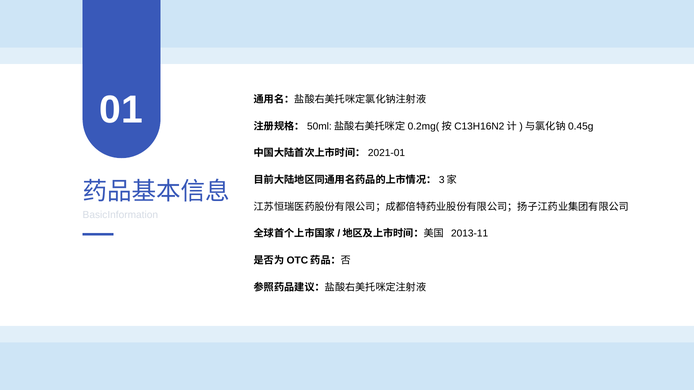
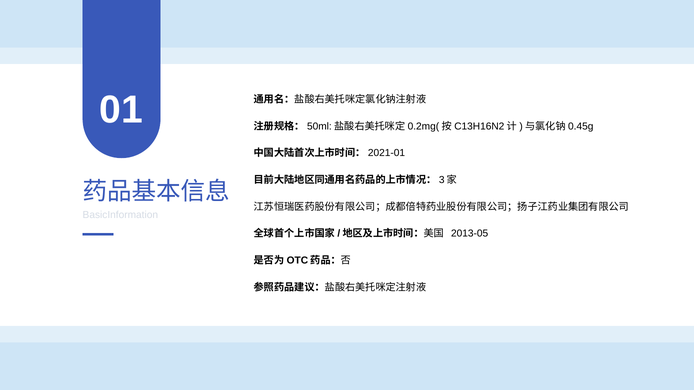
2013-11: 2013-11 -> 2013-05
